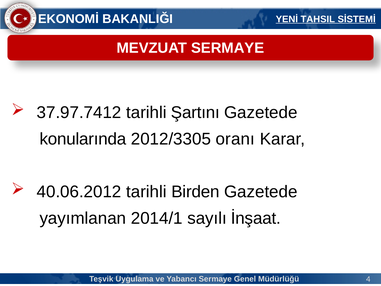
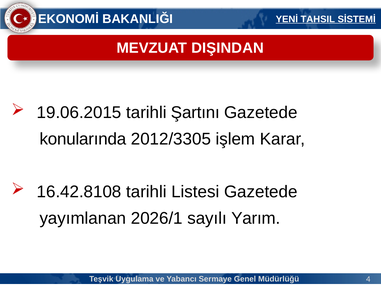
MEVZUAT SERMAYE: SERMAYE -> DIŞINDAN
37.97.7412: 37.97.7412 -> 19.06.2015
oranı: oranı -> işlem
40.06.2012: 40.06.2012 -> 16.42.8108
Birden: Birden -> Listesi
2014/1: 2014/1 -> 2026/1
İnşaat: İnşaat -> Yarım
